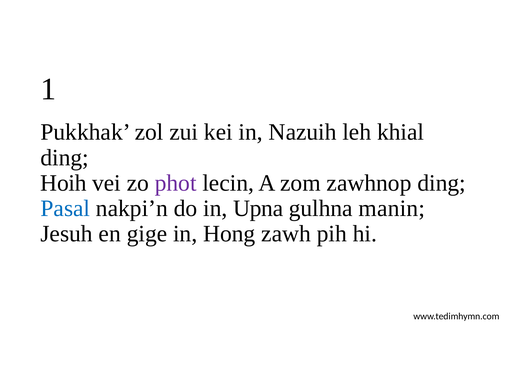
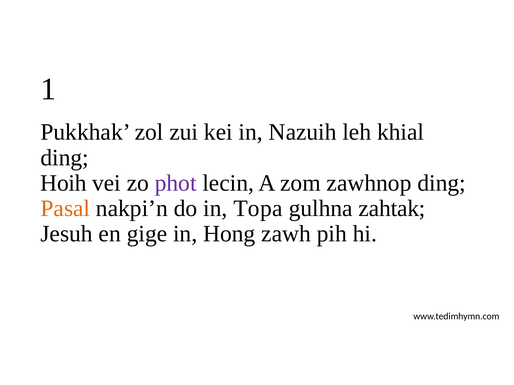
Pasal colour: blue -> orange
Upna: Upna -> Topa
manin: manin -> zahtak
